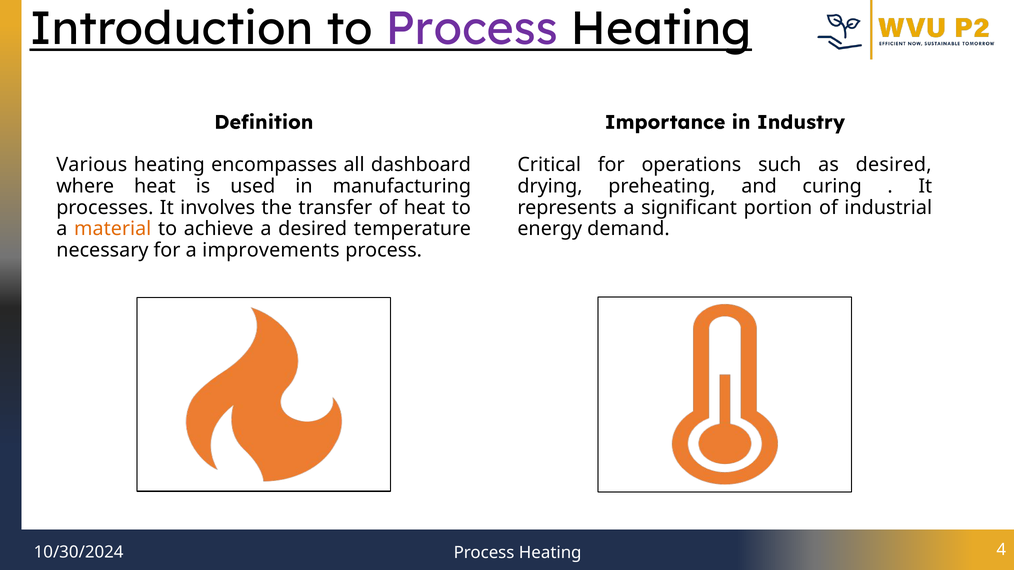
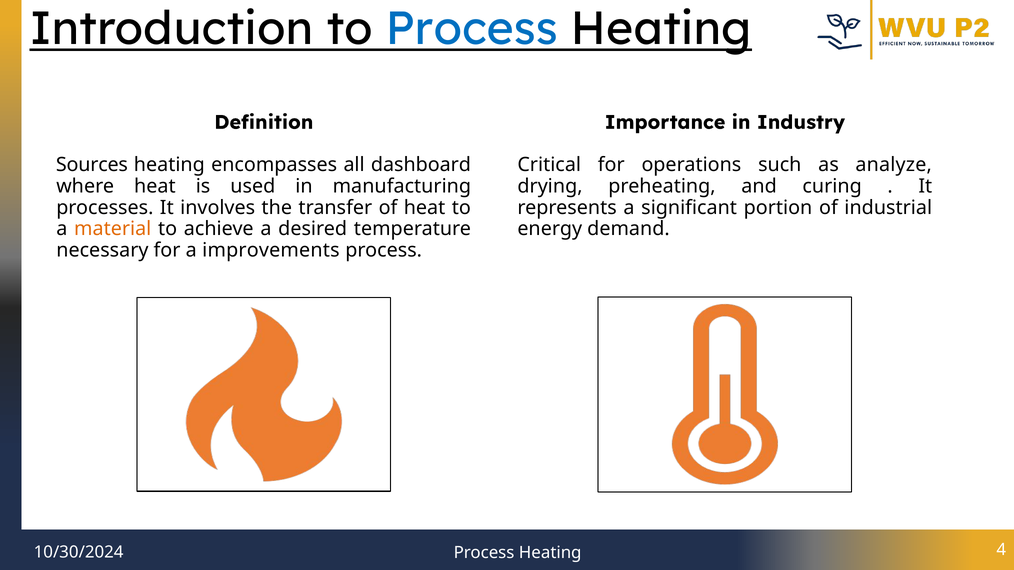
Process at (472, 29) colour: purple -> blue
Various: Various -> Sources
as desired: desired -> analyze
